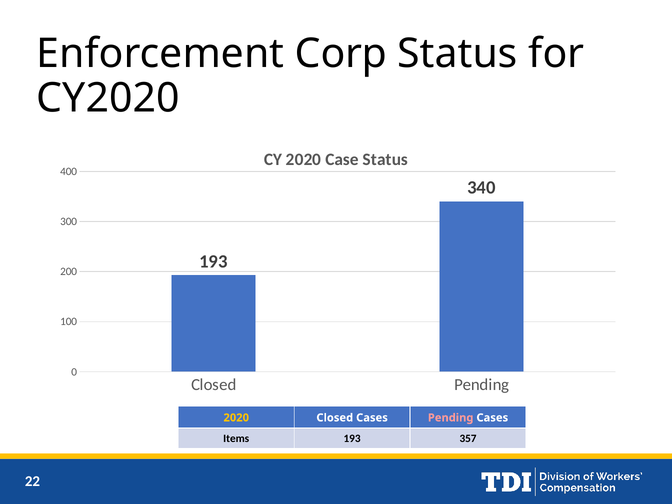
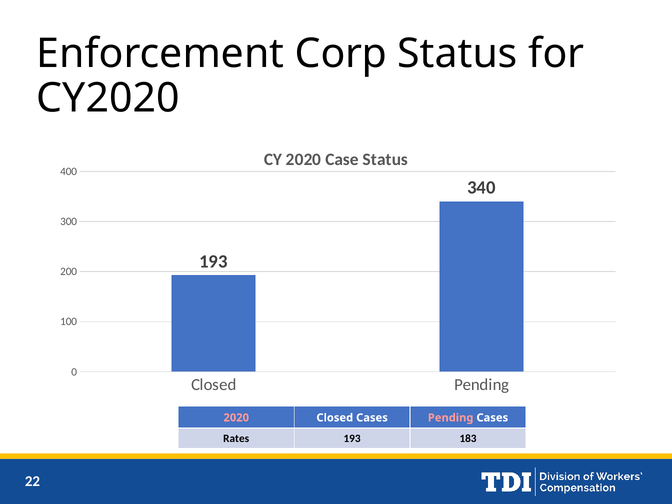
2020 at (236, 418) colour: yellow -> pink
Items: Items -> Rates
357: 357 -> 183
